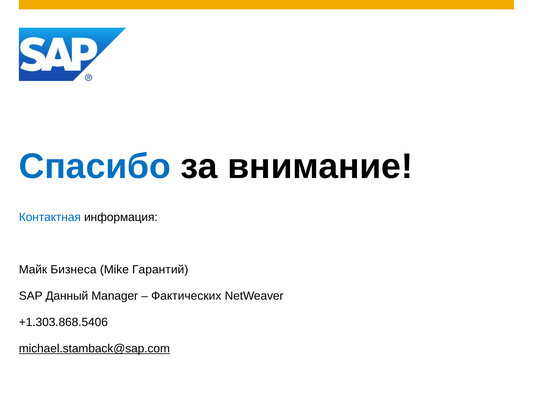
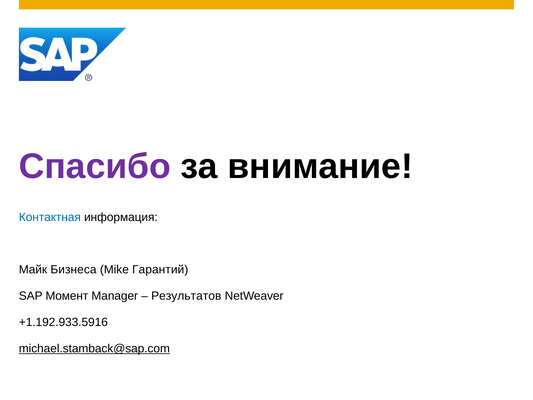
Спасибо colour: blue -> purple
Данный: Данный -> Момент
Фактических: Фактических -> Результатов
+1.303.868.5406: +1.303.868.5406 -> +1.192.933.5916
